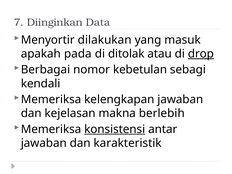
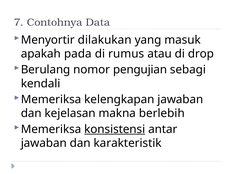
Diinginkan: Diinginkan -> Contohnya
ditolak: ditolak -> rumus
drop underline: present -> none
Berbagai: Berbagai -> Berulang
kebetulan: kebetulan -> pengujian
